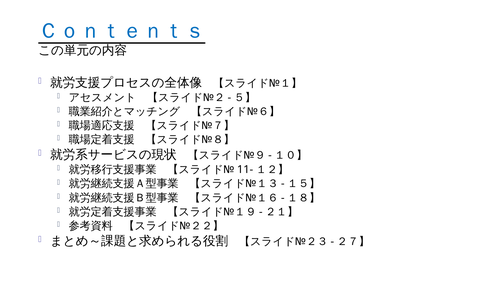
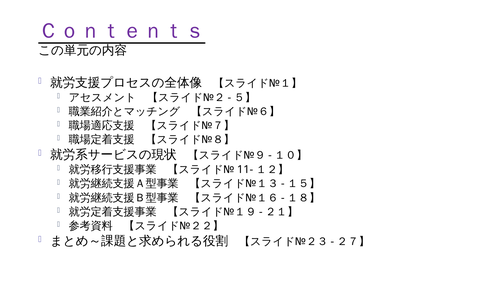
Ｃｏｎｔｅｎｔｓ colour: blue -> purple
